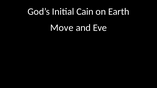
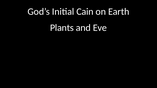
Move: Move -> Plants
